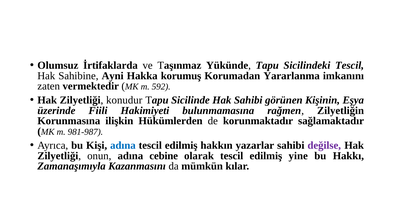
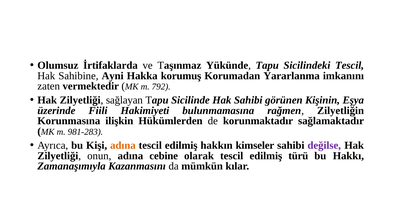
592: 592 -> 792
konudur: konudur -> sağlayan
981-987: 981-987 -> 981-283
adına at (123, 145) colour: blue -> orange
yazarlar: yazarlar -> kimseler
yine: yine -> türü
